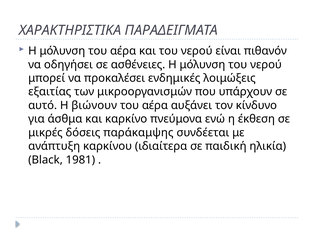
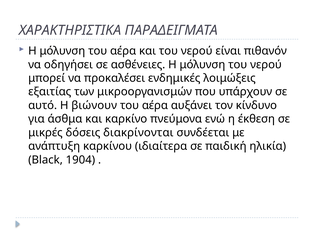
παράκαμψης: παράκαμψης -> διακρίνονται
1981: 1981 -> 1904
